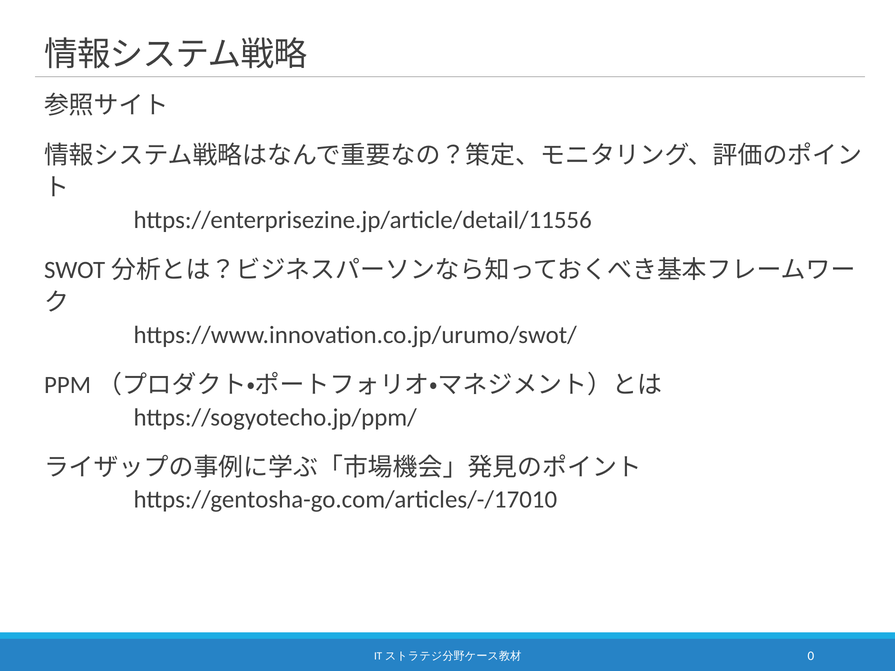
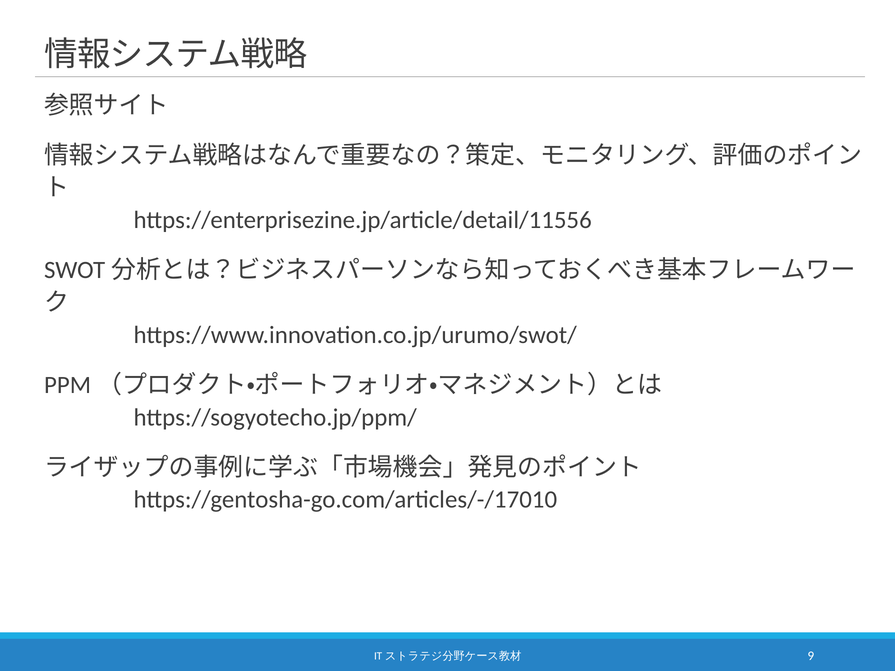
0: 0 -> 9
